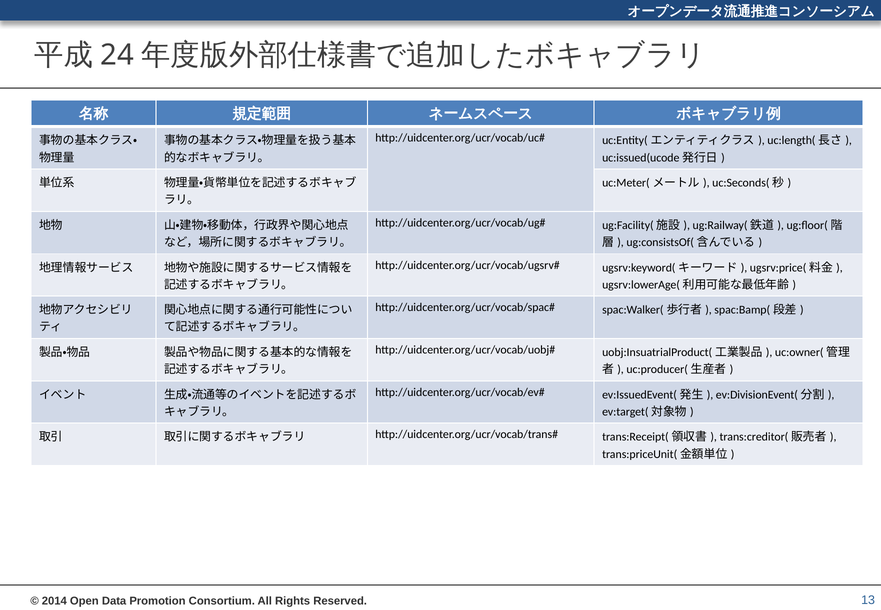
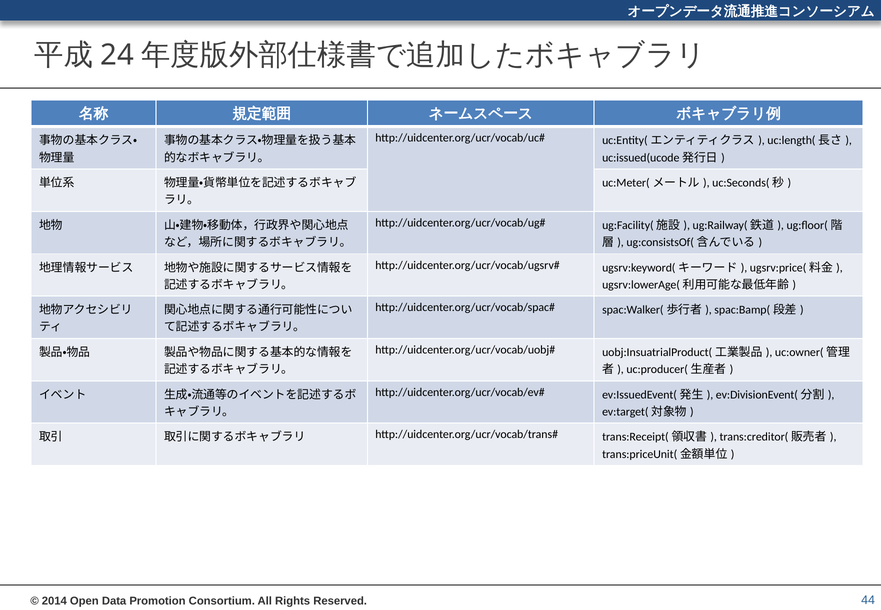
13: 13 -> 44
